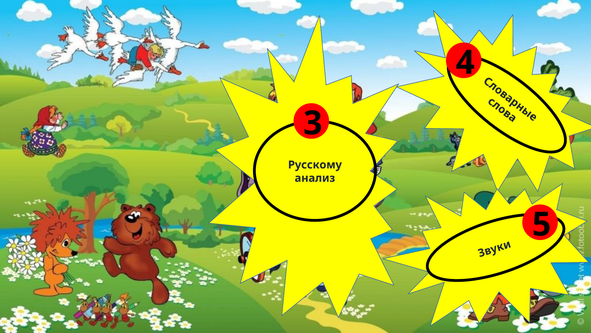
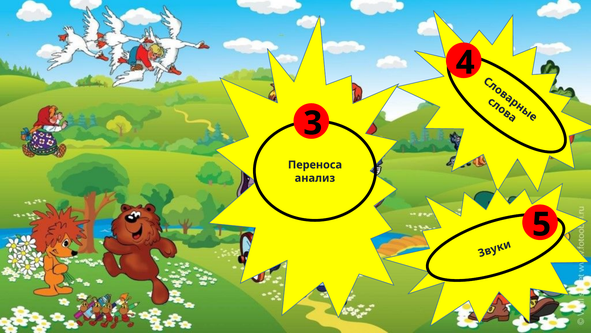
Русскому: Русскому -> Переноса
